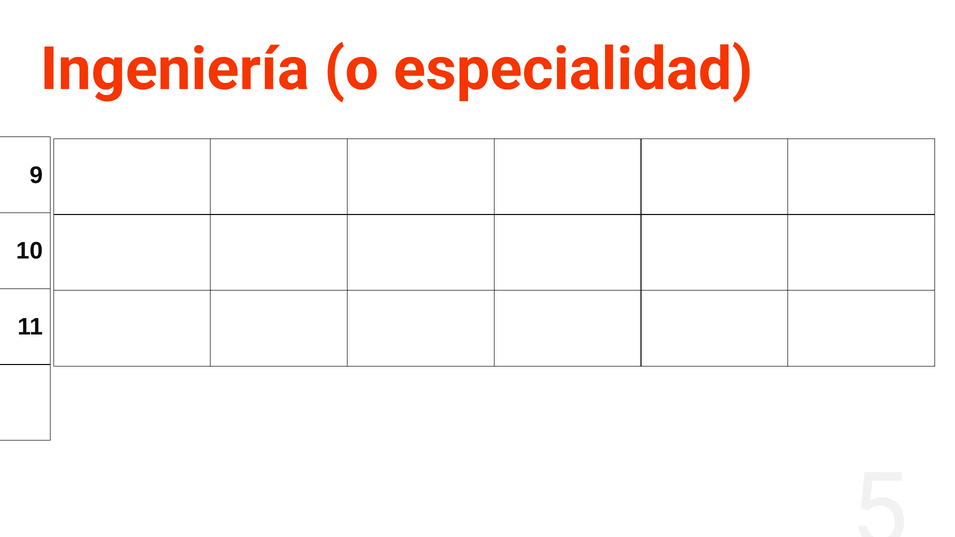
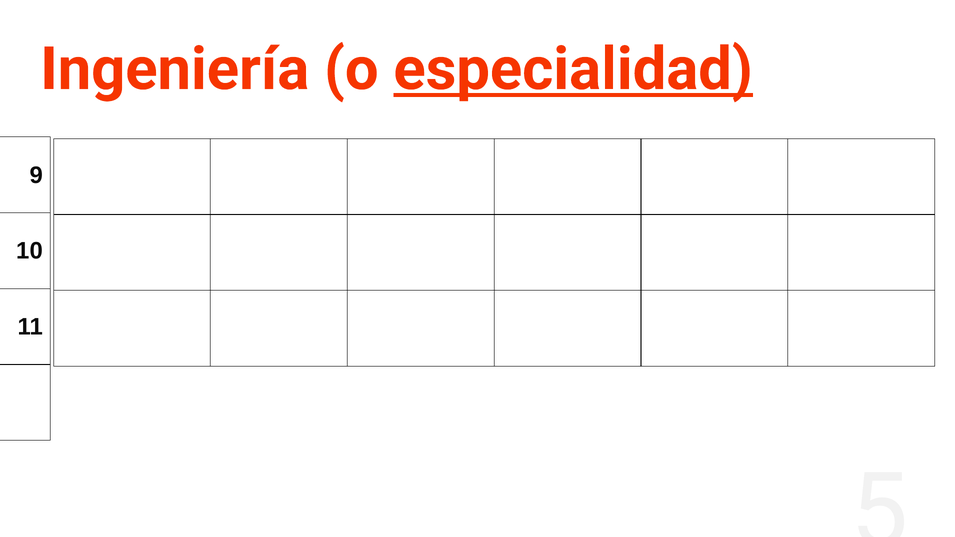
especialidad underline: none -> present
